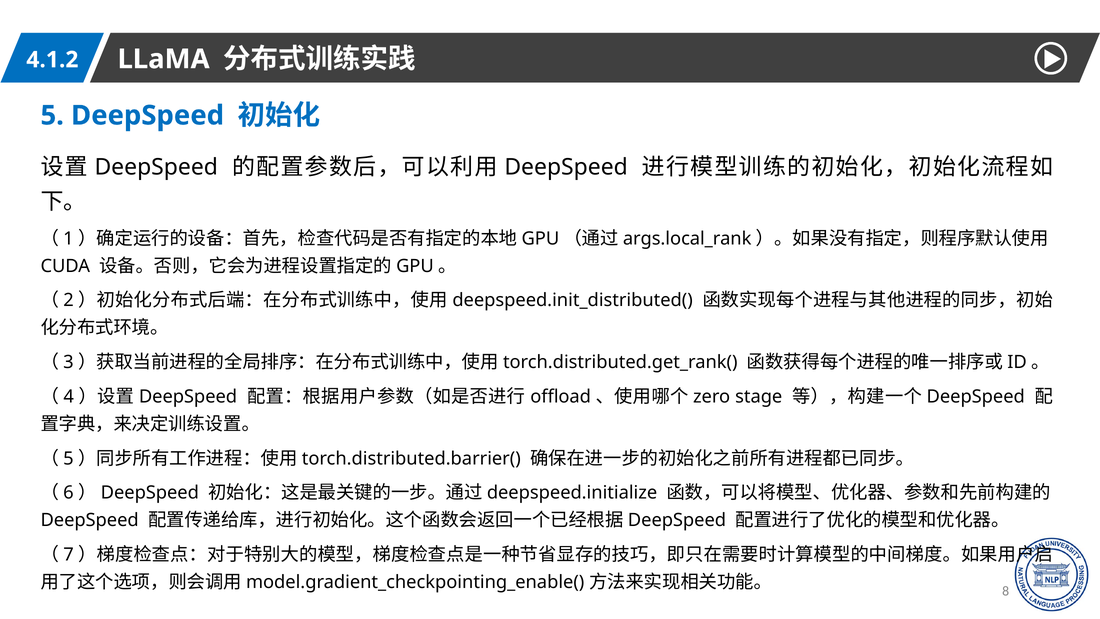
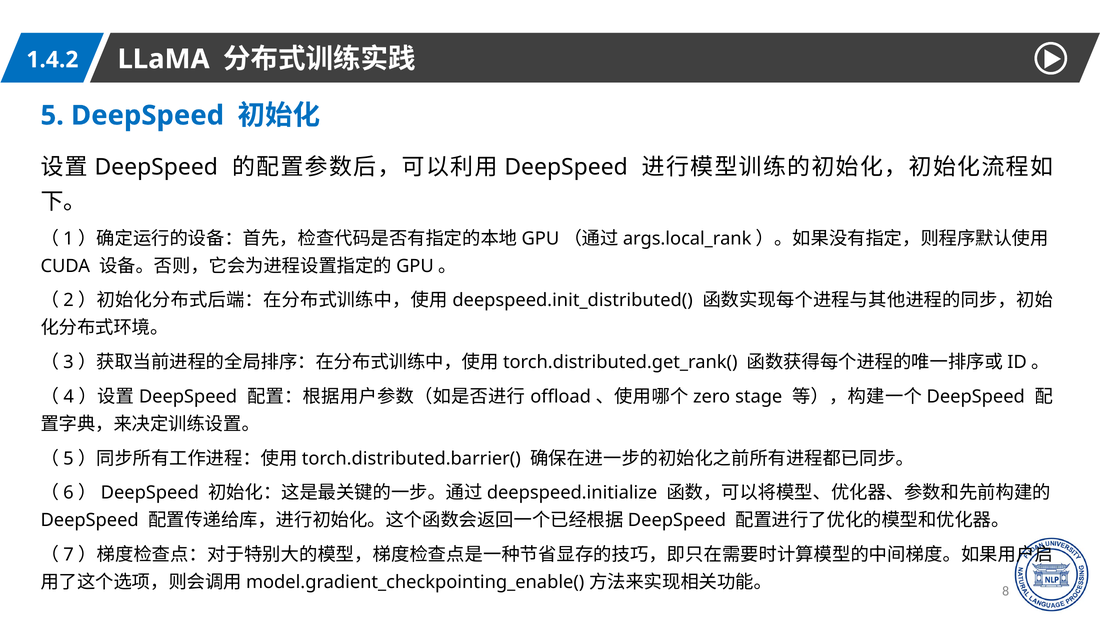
4.1.2: 4.1.2 -> 1.4.2
